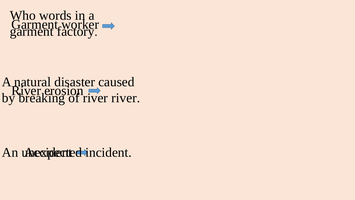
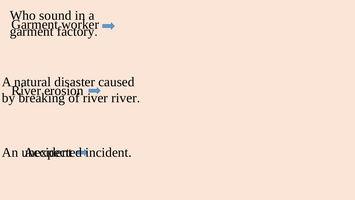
words: words -> sound
